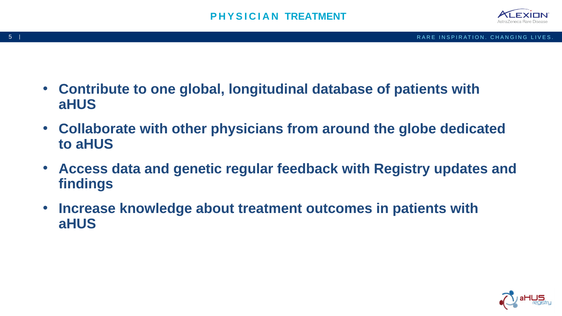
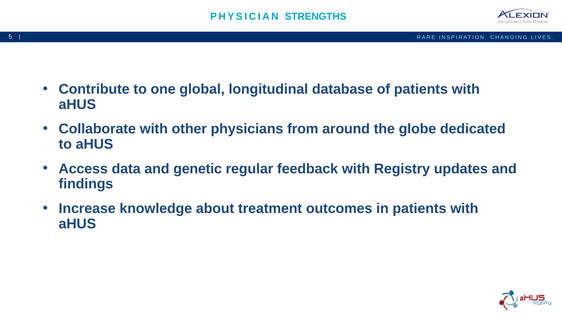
PHYSICIAN TREATMENT: TREATMENT -> STRENGTHS
